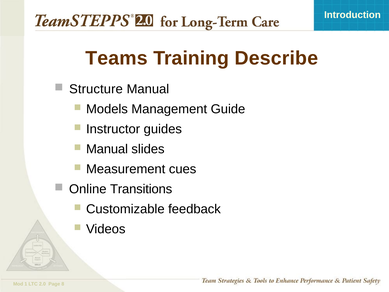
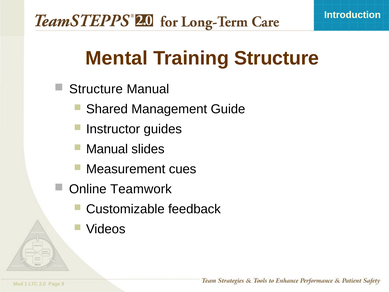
Teams: Teams -> Mental
Training Describe: Describe -> Structure
Models: Models -> Shared
Transitions: Transitions -> Teamwork
